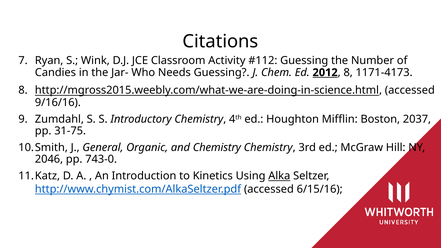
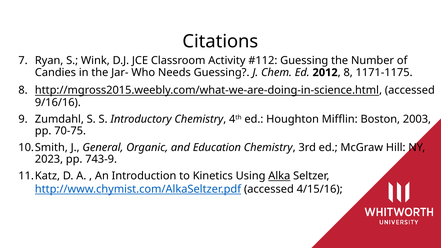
2012 underline: present -> none
1171-4173: 1171-4173 -> 1171-1175
2037: 2037 -> 2003
31-75: 31-75 -> 70-75
and Chemistry: Chemistry -> Education
2046: 2046 -> 2023
743-0: 743-0 -> 743-9
6/15/16: 6/15/16 -> 4/15/16
